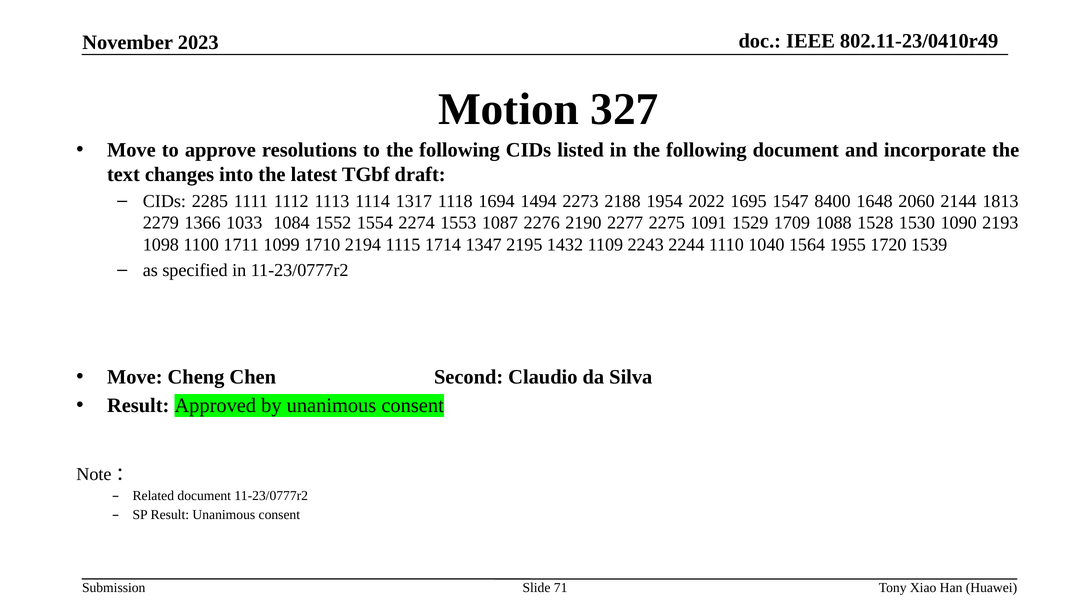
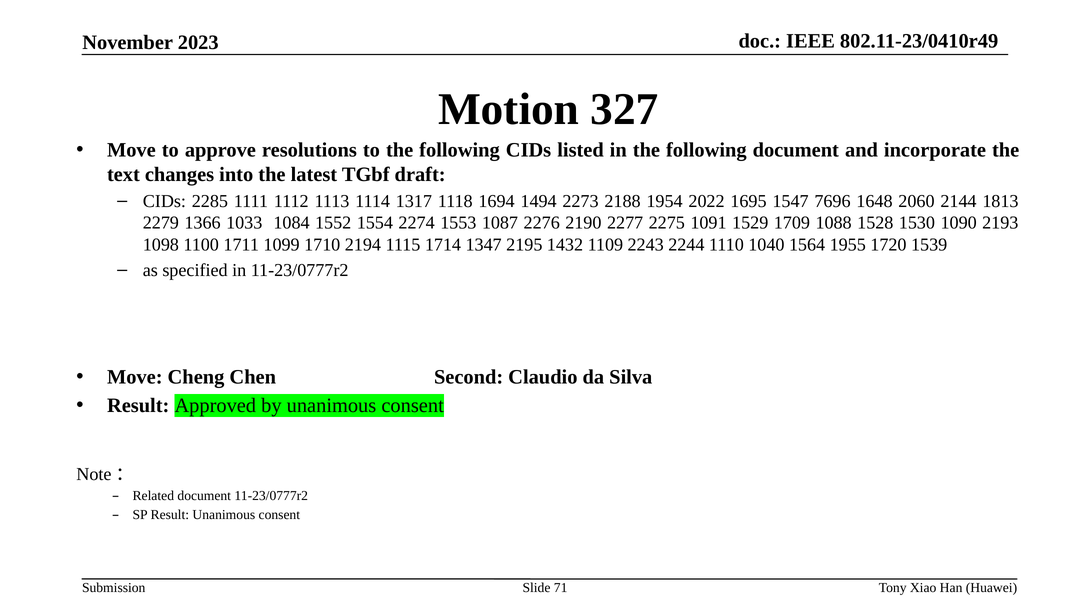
8400: 8400 -> 7696
